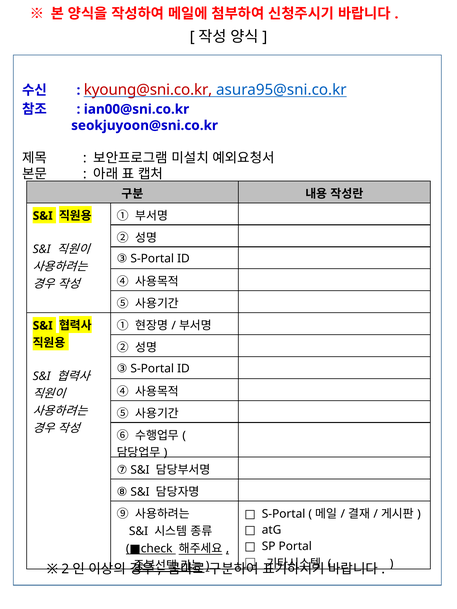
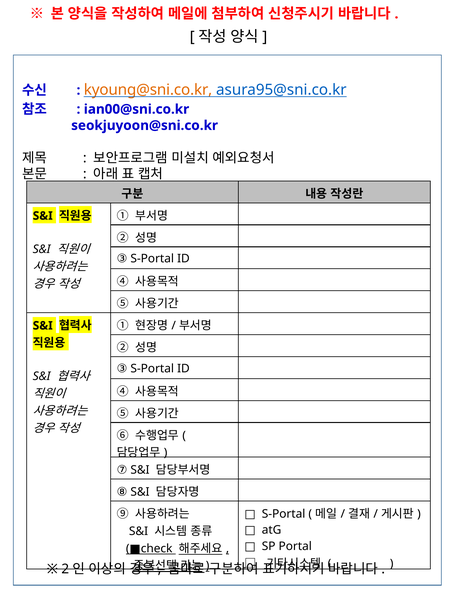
kyoung@sni.co.kr colour: red -> orange
